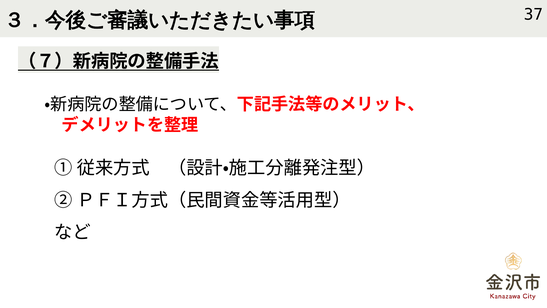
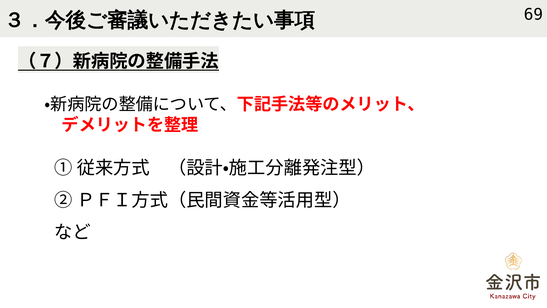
37: 37 -> 69
